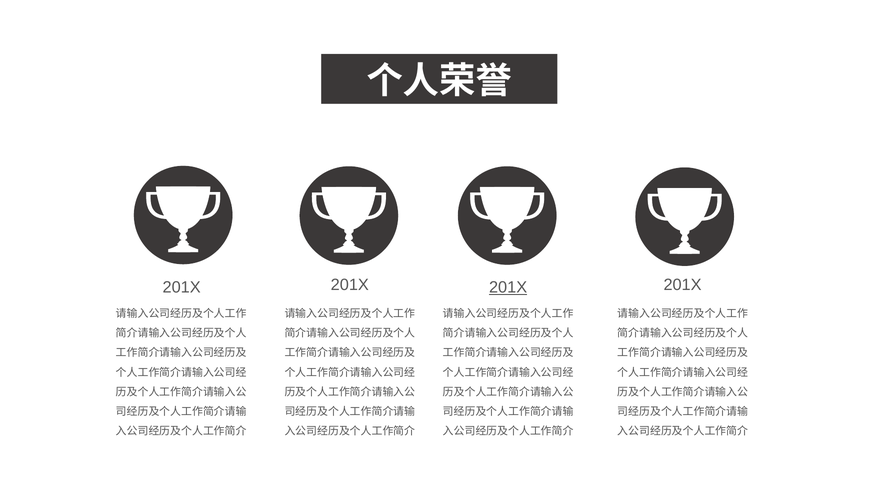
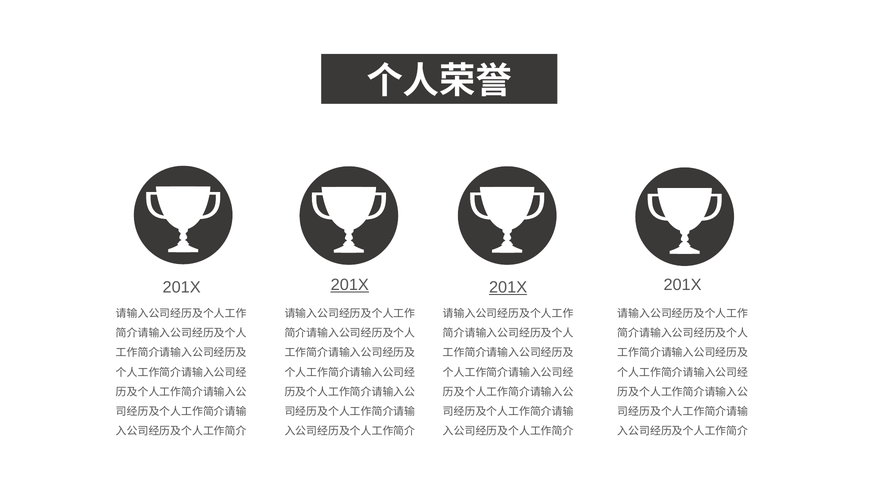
201X at (350, 285) underline: none -> present
